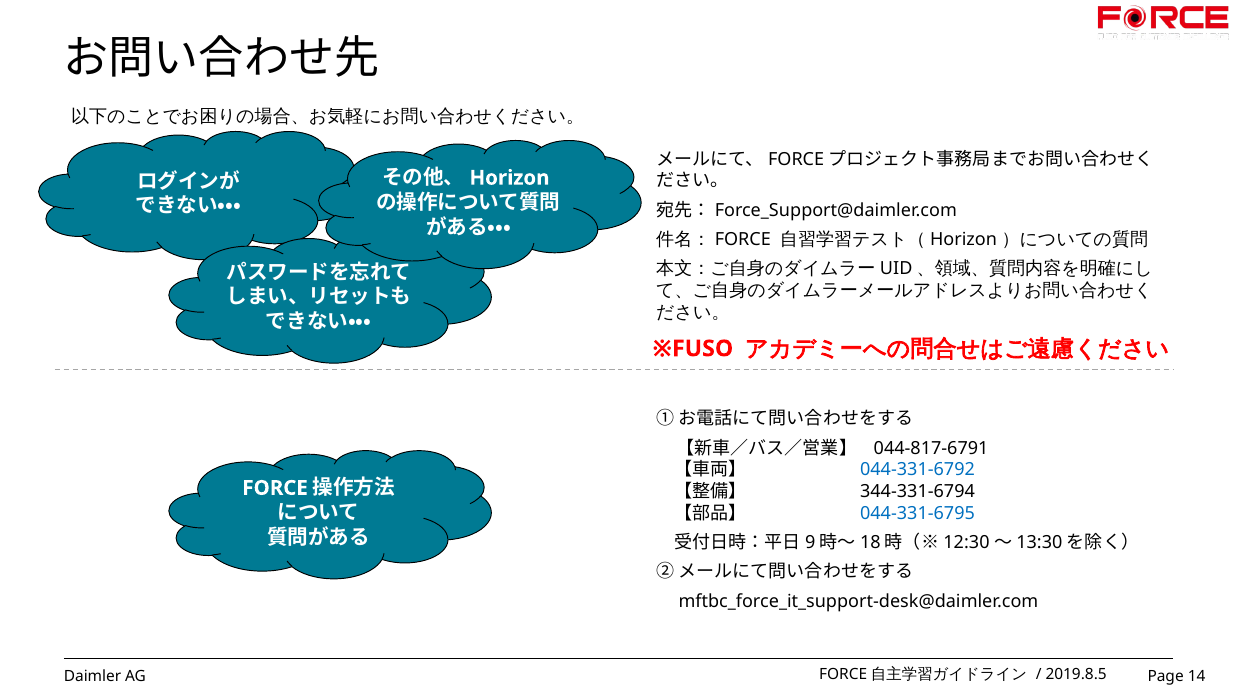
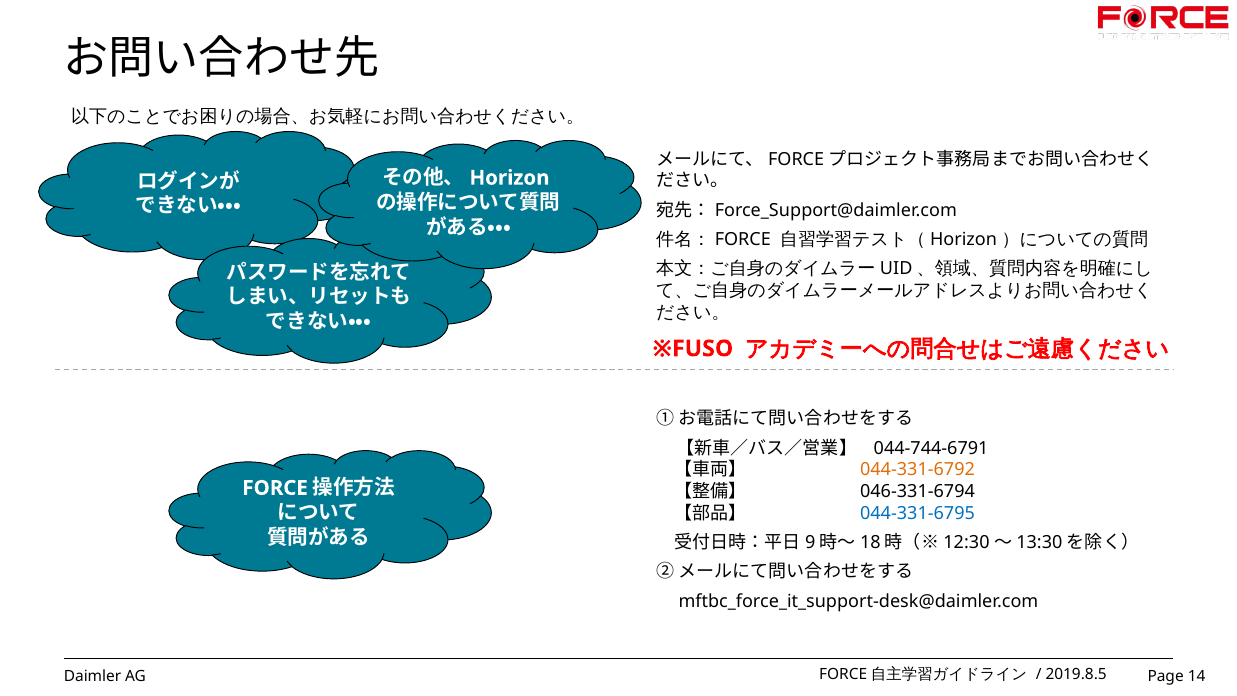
044-817-6791: 044-817-6791 -> 044-744-6791
044-331-6792 colour: blue -> orange
344-331-6794: 344-331-6794 -> 046-331-6794
